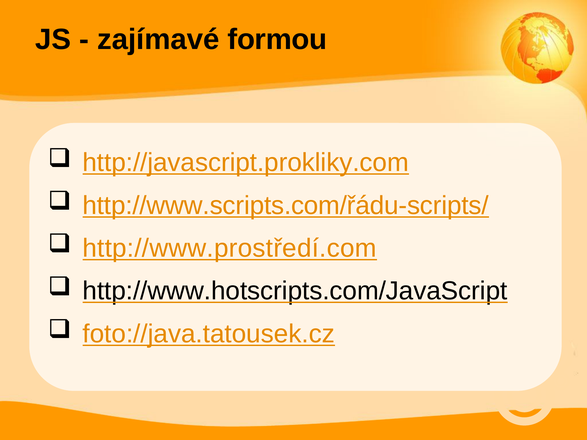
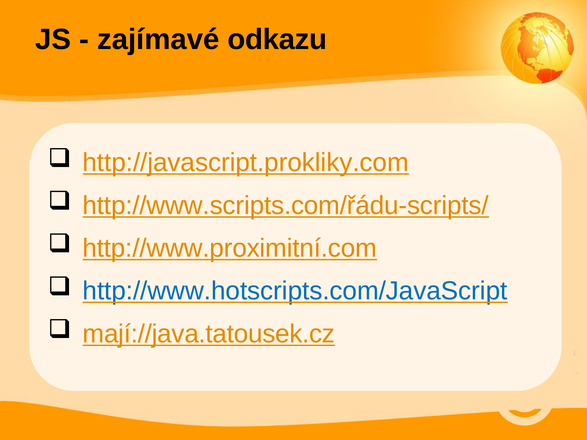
formou: formou -> odkazu
http://www.prostředí.com: http://www.prostředí.com -> http://www.proximitní.com
http://www.hotscripts.com/JavaScript colour: black -> blue
foto://java.tatousek.cz: foto://java.tatousek.cz -> mají://java.tatousek.cz
